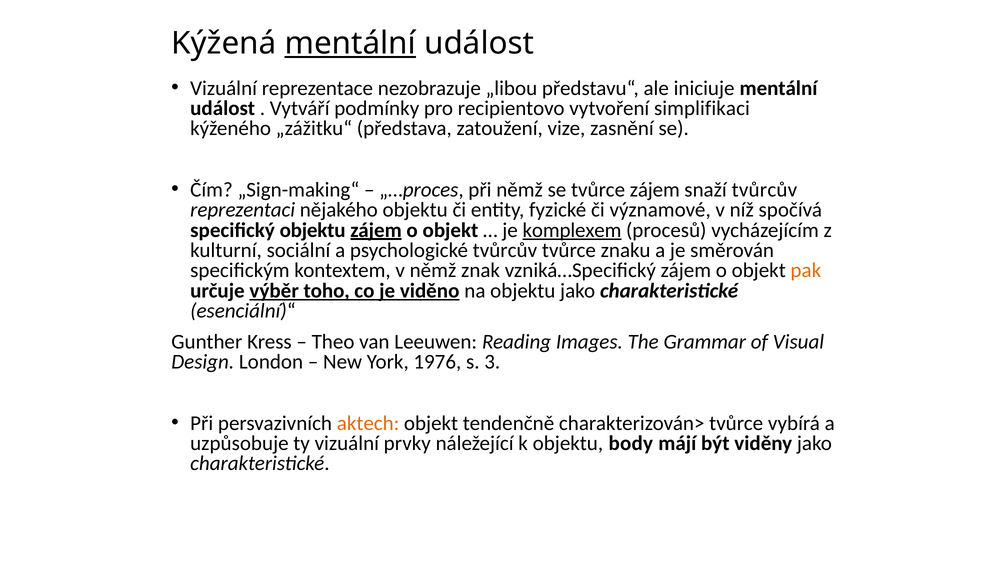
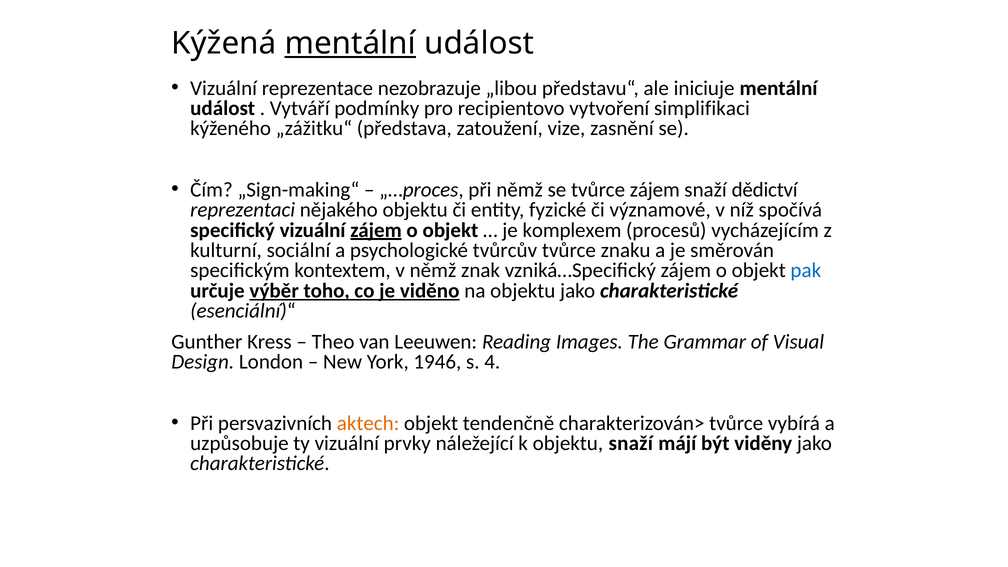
snaží tvůrcův: tvůrcův -> dědictví
specifický objektu: objektu -> vizuální
komplexem underline: present -> none
pak colour: orange -> blue
1976: 1976 -> 1946
3: 3 -> 4
objektu body: body -> snaží
